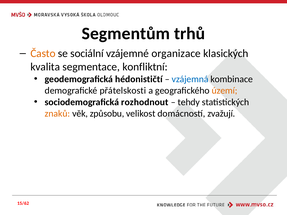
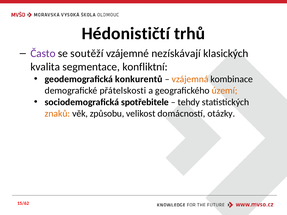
Segmentům: Segmentům -> Hédonističtí
Často colour: orange -> purple
sociální: sociální -> soutěží
organizace: organizace -> nezískávají
hédonističtí: hédonističtí -> konkurentů
vzájemná colour: blue -> orange
rozhodnout: rozhodnout -> spotřebitele
zvažují: zvažují -> otázky
